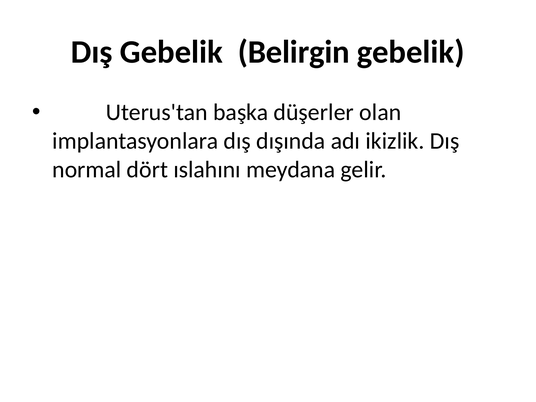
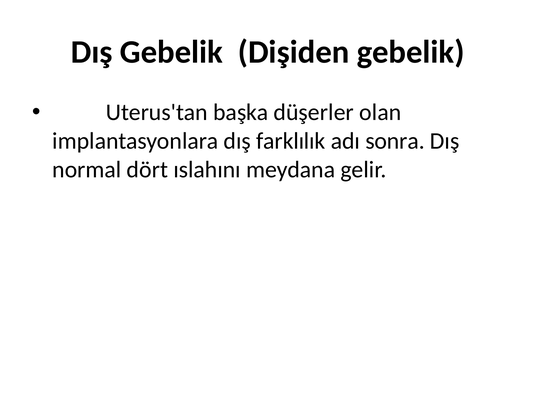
Belirgin: Belirgin -> Dişiden
dışında: dışında -> farklılık
ikizlik: ikizlik -> sonra
